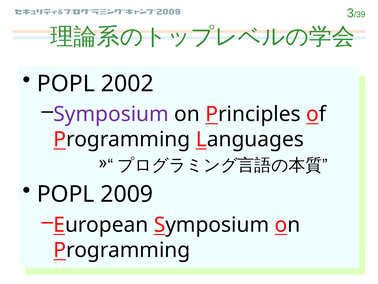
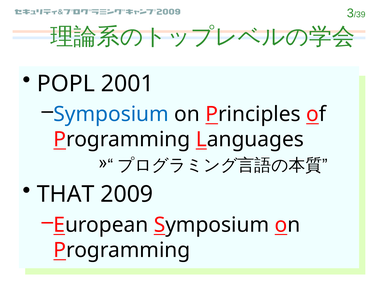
2002: 2002 -> 2001
Symposium at (111, 114) colour: purple -> blue
POPL at (66, 194): POPL -> THAT
